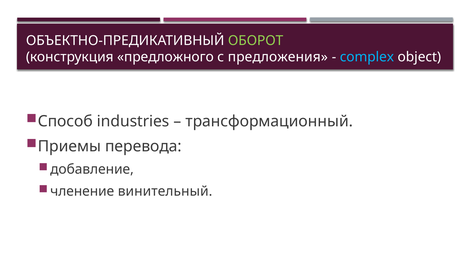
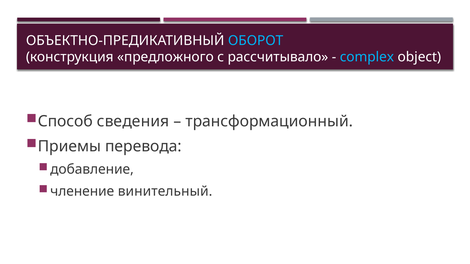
ОБОРОТ colour: light green -> light blue
предложения: предложения -> рассчитывало
industries: industries -> сведения
